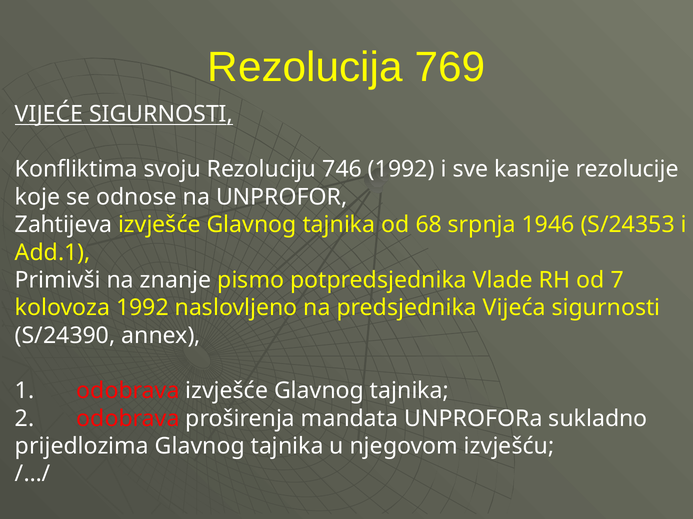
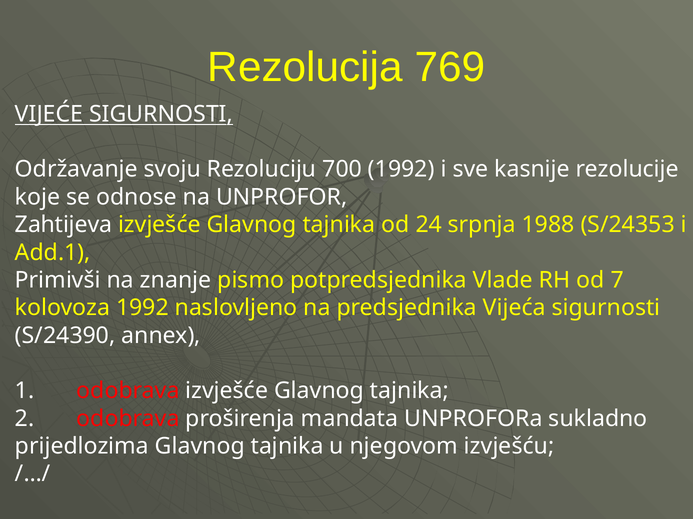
Konfliktima: Konfliktima -> Održavanje
746: 746 -> 700
68: 68 -> 24
1946: 1946 -> 1988
